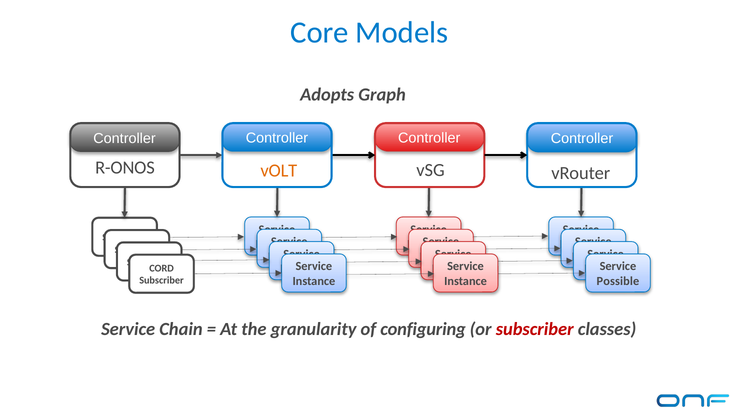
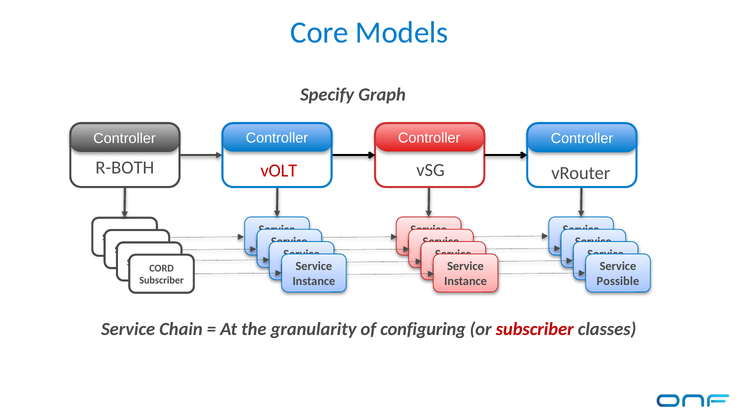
Adopts: Adopts -> Specify
R-ONOS: R-ONOS -> R-BOTH
vOLT colour: orange -> red
